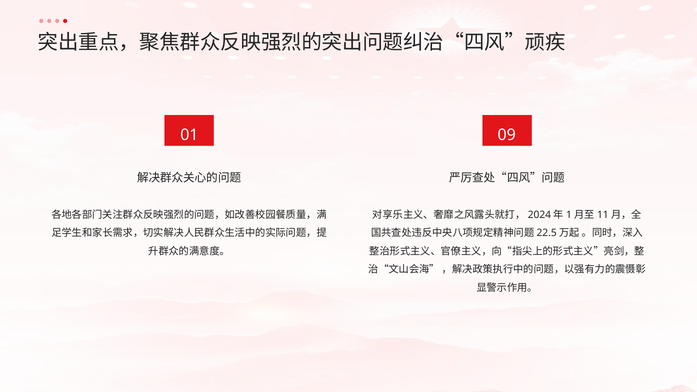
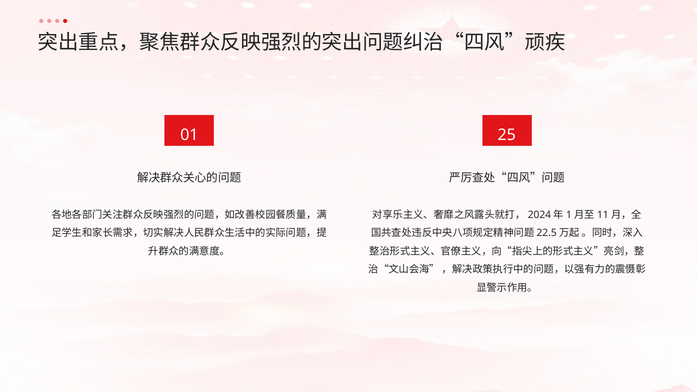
09: 09 -> 25
